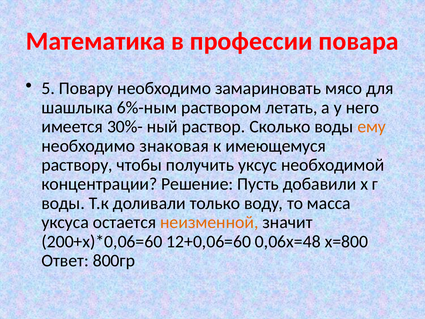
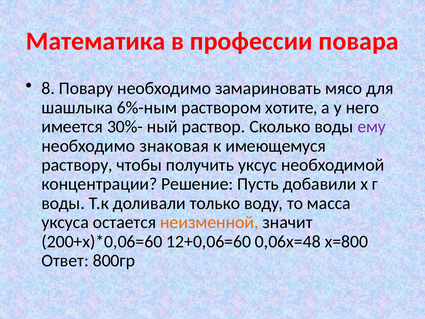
5: 5 -> 8
летать: летать -> хотите
ему colour: orange -> purple
